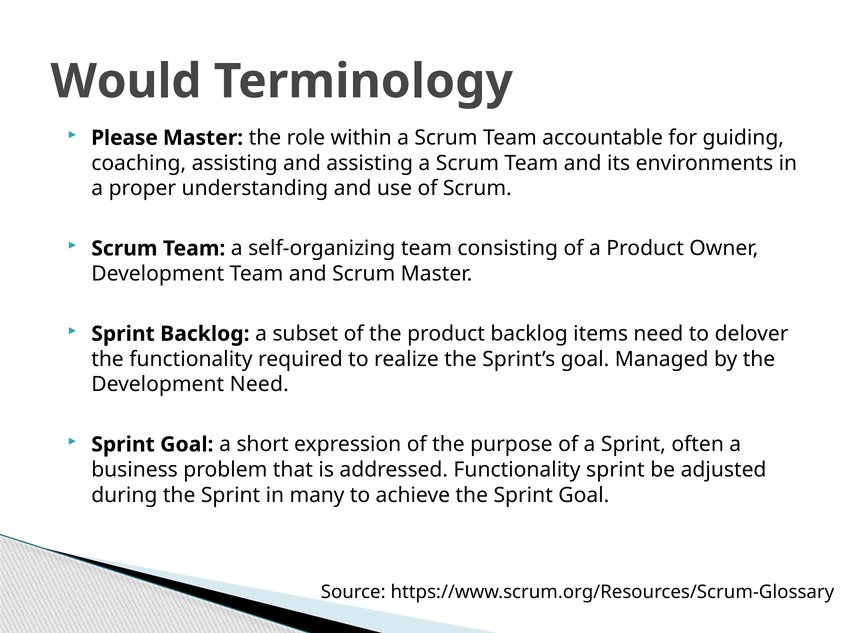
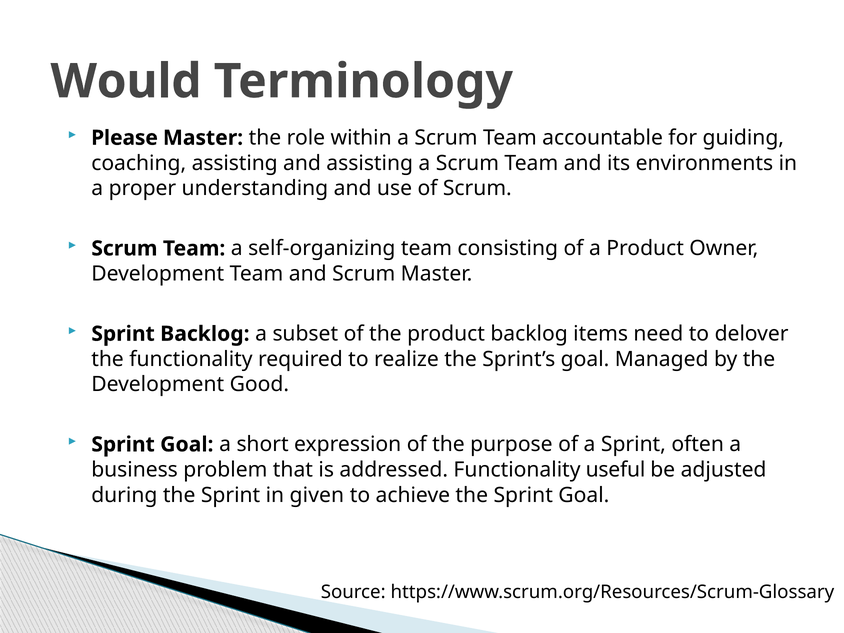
Development Need: Need -> Good
Functionality sprint: sprint -> useful
many: many -> given
